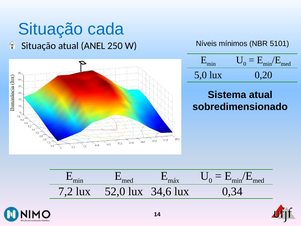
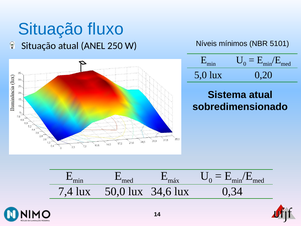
cada: cada -> fluxo
7,2: 7,2 -> 7,4
52,0: 52,0 -> 50,0
